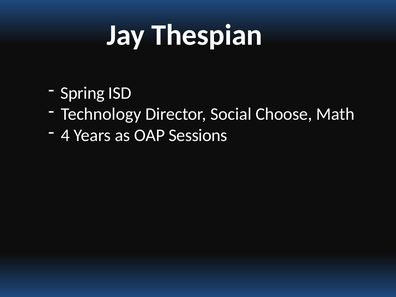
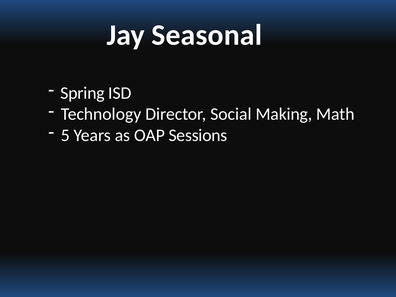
Thespian: Thespian -> Seasonal
Choose: Choose -> Making
4: 4 -> 5
